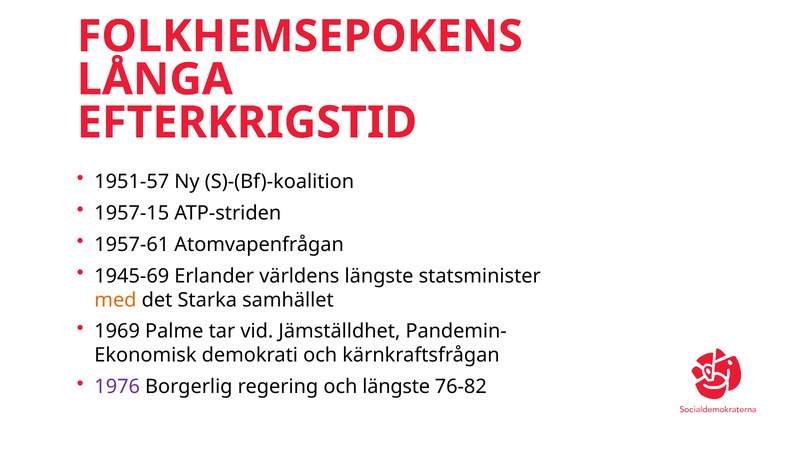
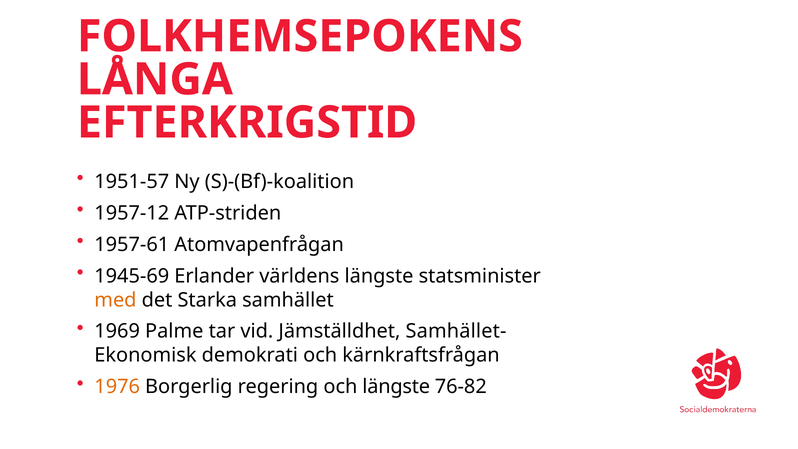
1957-15: 1957-15 -> 1957-12
Pandemin-: Pandemin- -> Samhället-
1976 colour: purple -> orange
